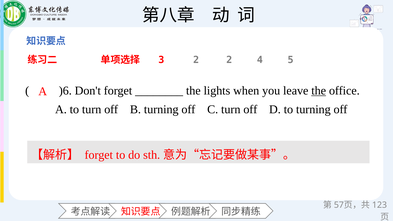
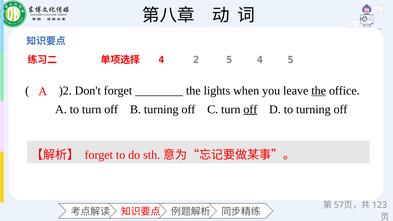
3 at (161, 60): 3 -> 4
2 2: 2 -> 5
)6: )6 -> )2
off at (250, 109) underline: none -> present
